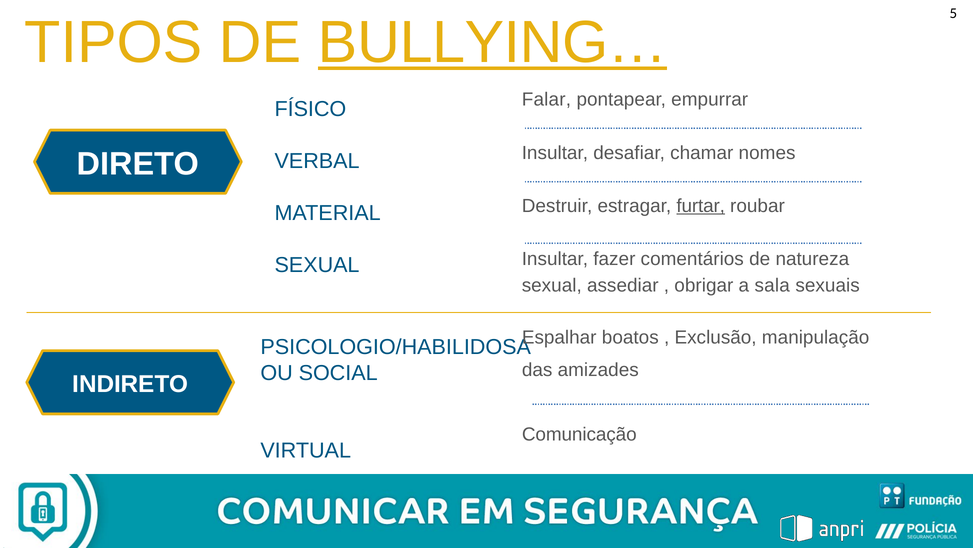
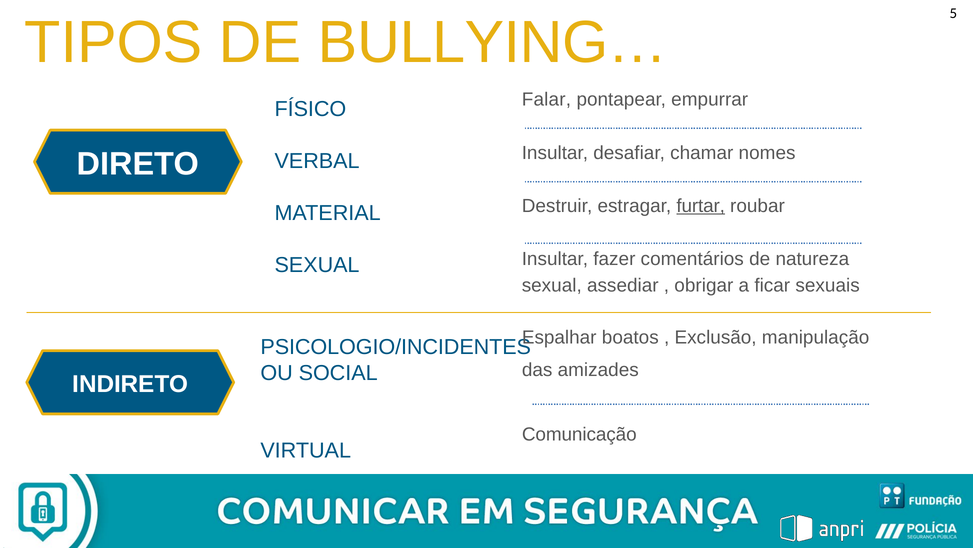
BULLYING… underline: present -> none
sala: sala -> ficar
PSICOLOGIO/HABILIDOSA: PSICOLOGIO/HABILIDOSA -> PSICOLOGIO/INCIDENTES
